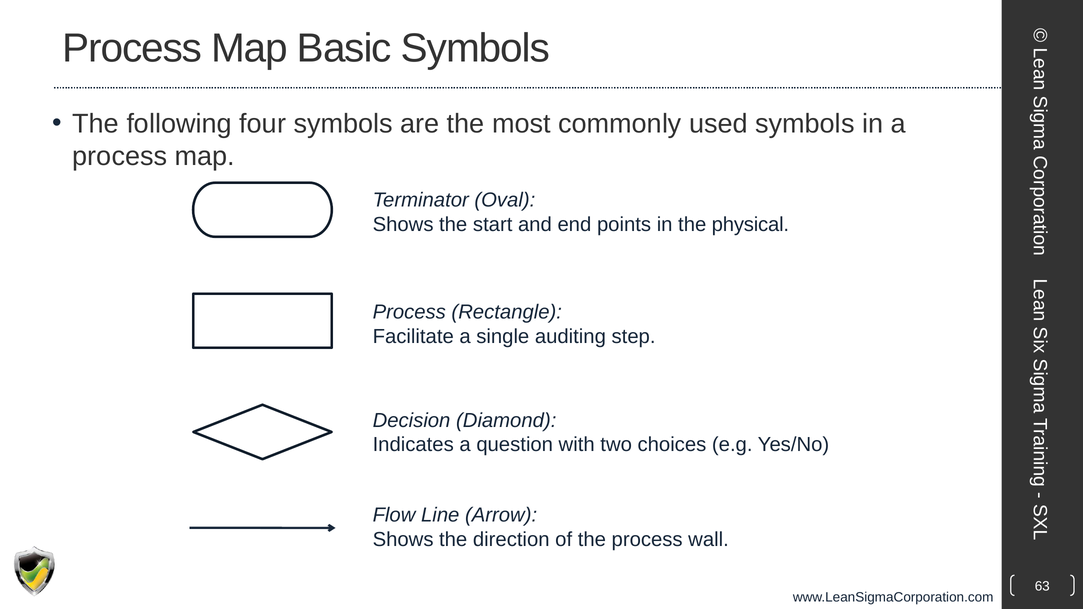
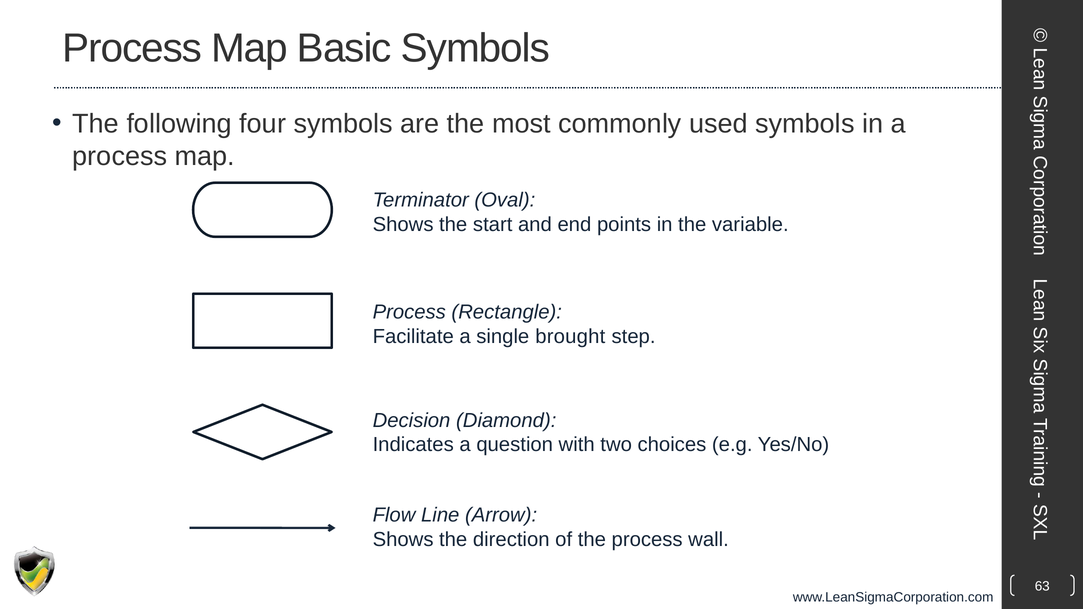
physical: physical -> variable
auditing: auditing -> brought
